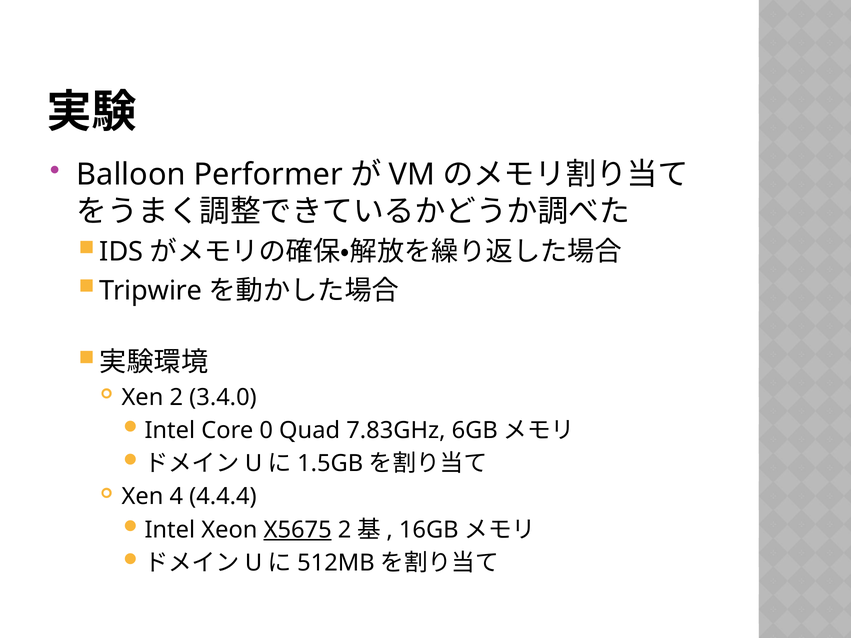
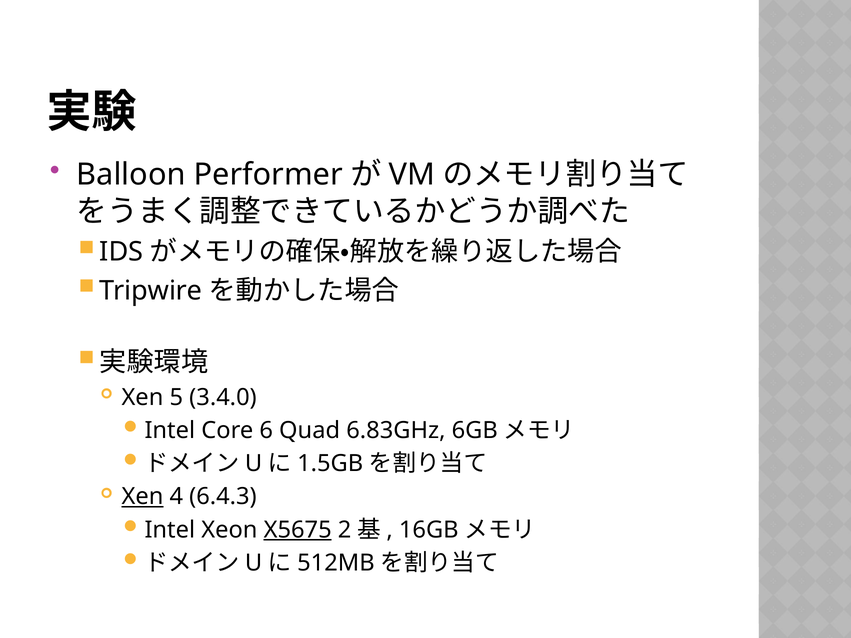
Xen 2: 2 -> 5
0: 0 -> 6
7.83GHz: 7.83GHz -> 6.83GHz
Xen at (142, 497) underline: none -> present
4.4.4: 4.4.4 -> 6.4.3
